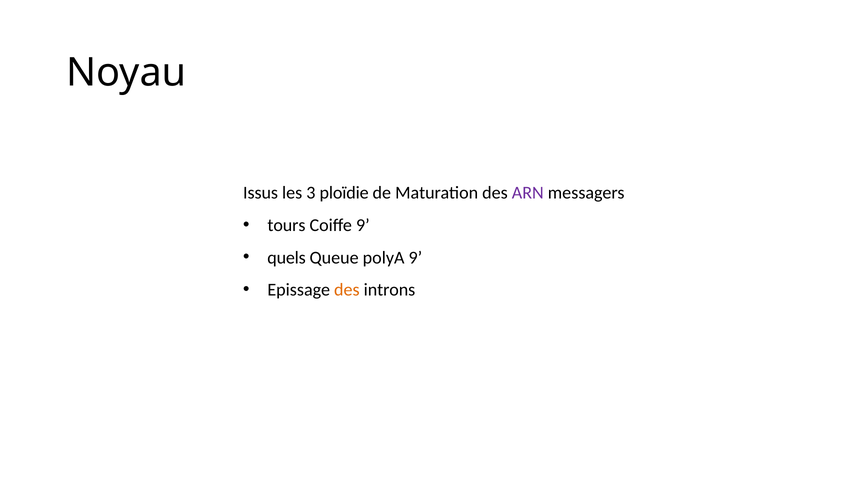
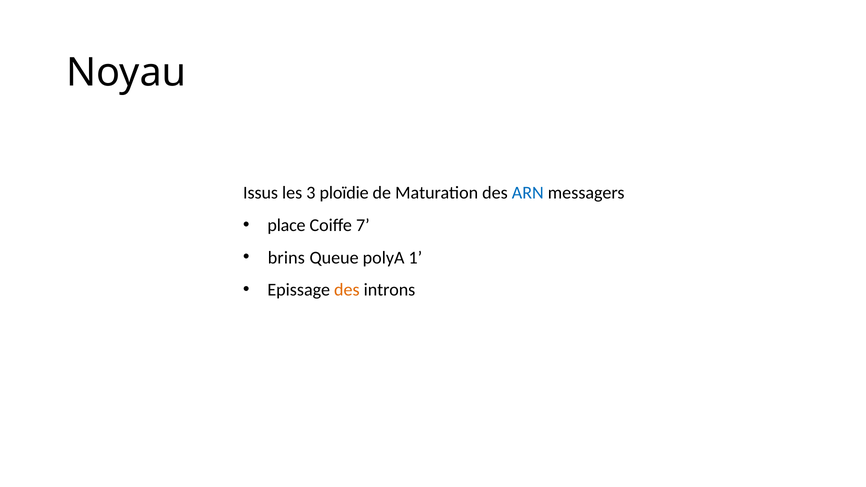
ARN colour: purple -> blue
tours: tours -> place
Coiffe 9: 9 -> 7
quels: quels -> brins
polyA 9: 9 -> 1
